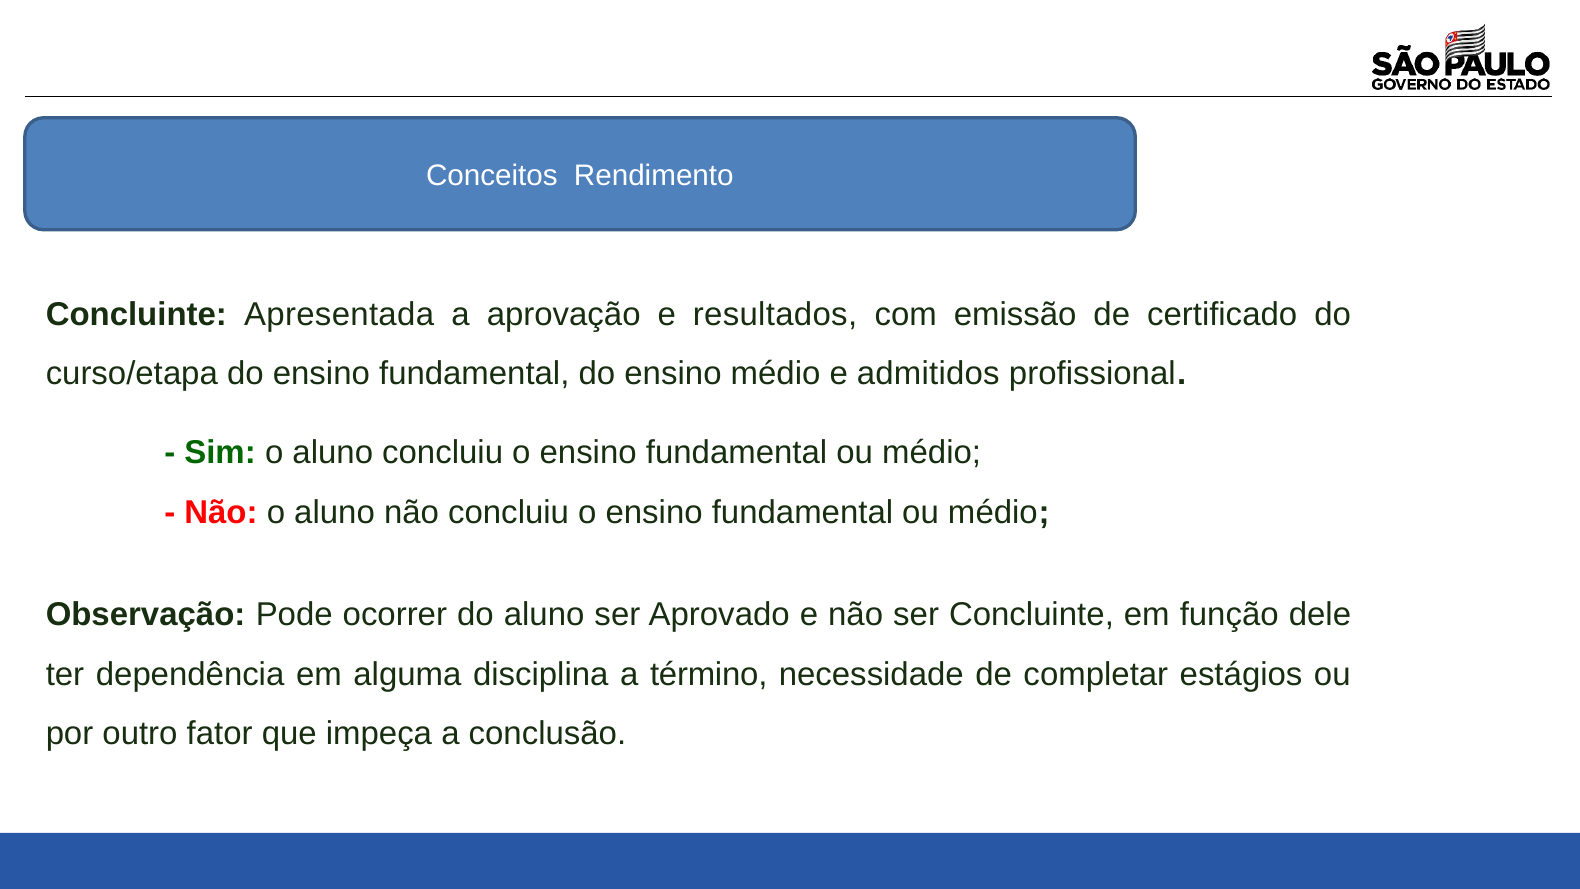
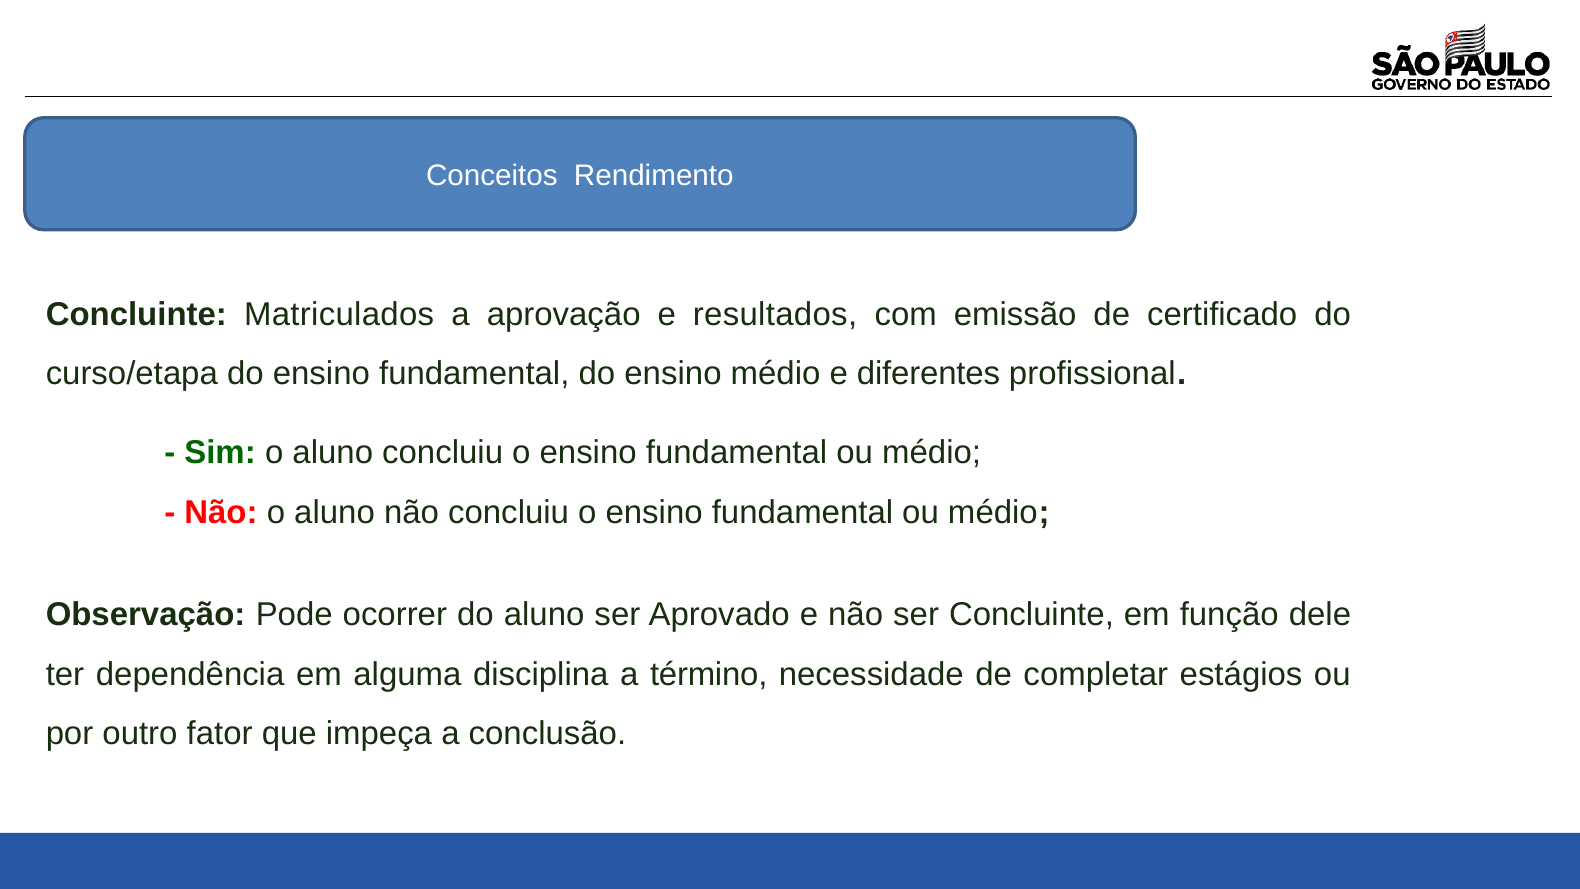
Apresentada: Apresentada -> Matriculados
admitidos: admitidos -> diferentes
